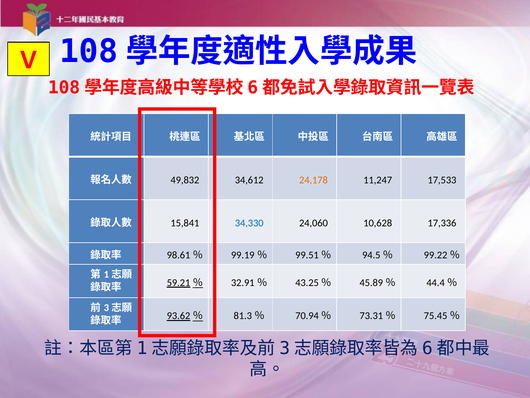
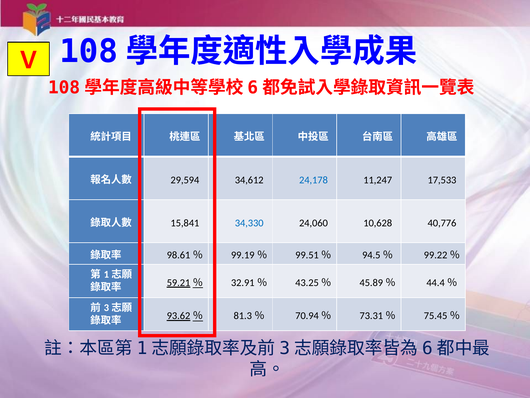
49,832: 49,832 -> 29,594
24,178 colour: orange -> blue
17,336: 17,336 -> 40,776
